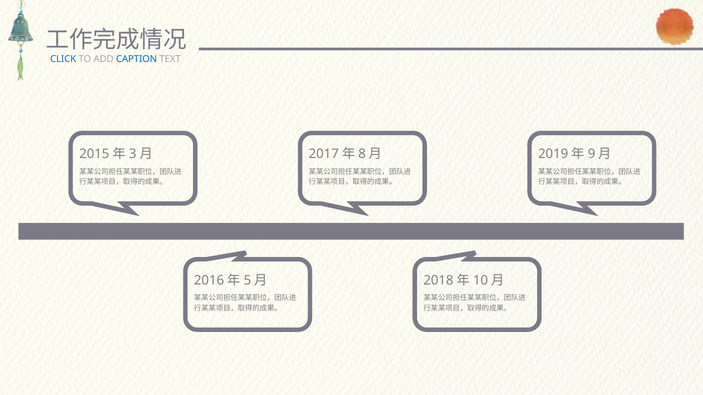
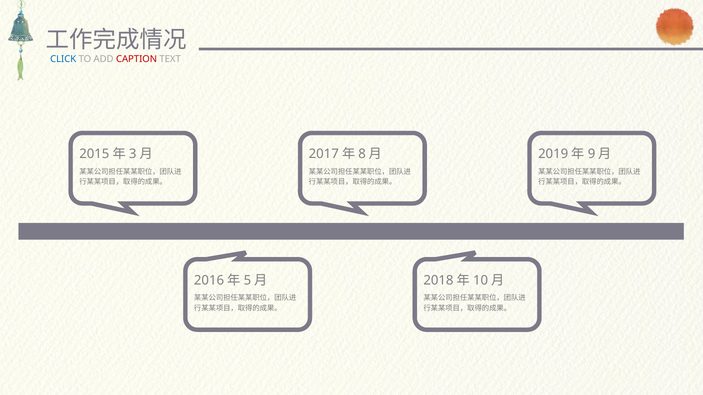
CAPTION colour: blue -> red
